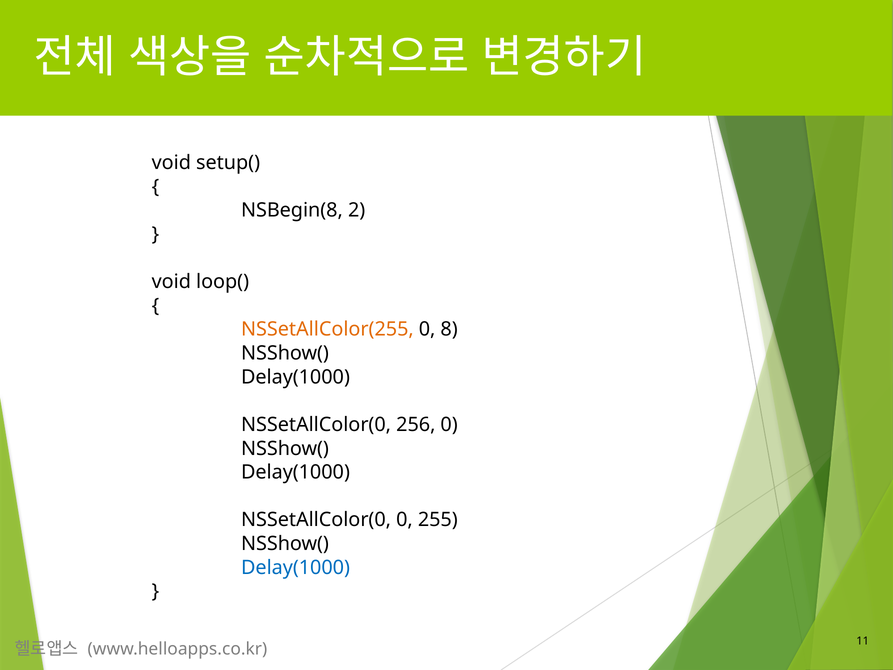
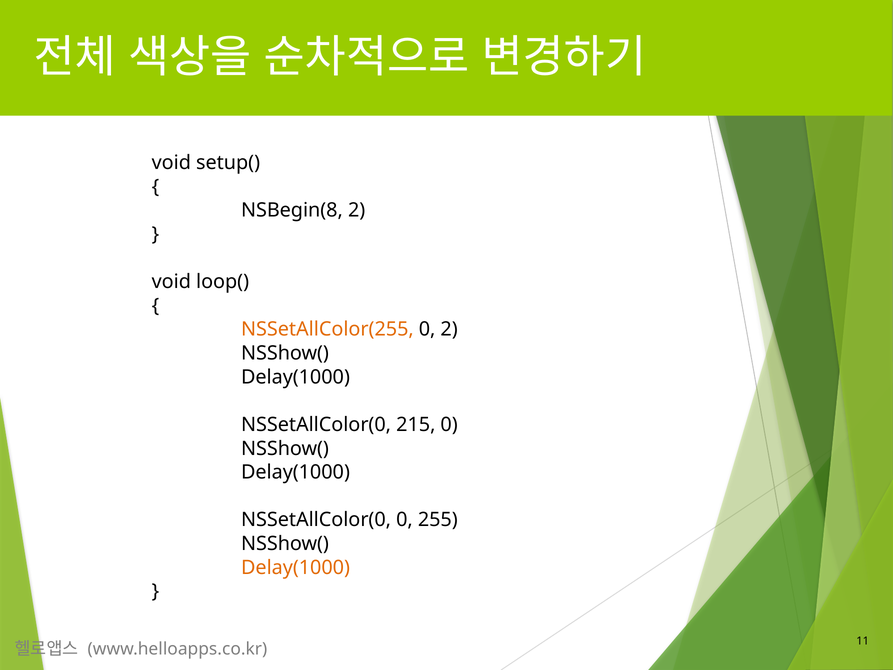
0 8: 8 -> 2
256: 256 -> 215
Delay(1000 at (296, 567) colour: blue -> orange
